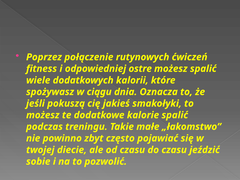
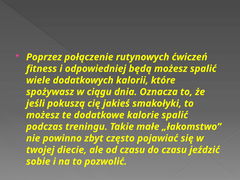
ostre: ostre -> będą
